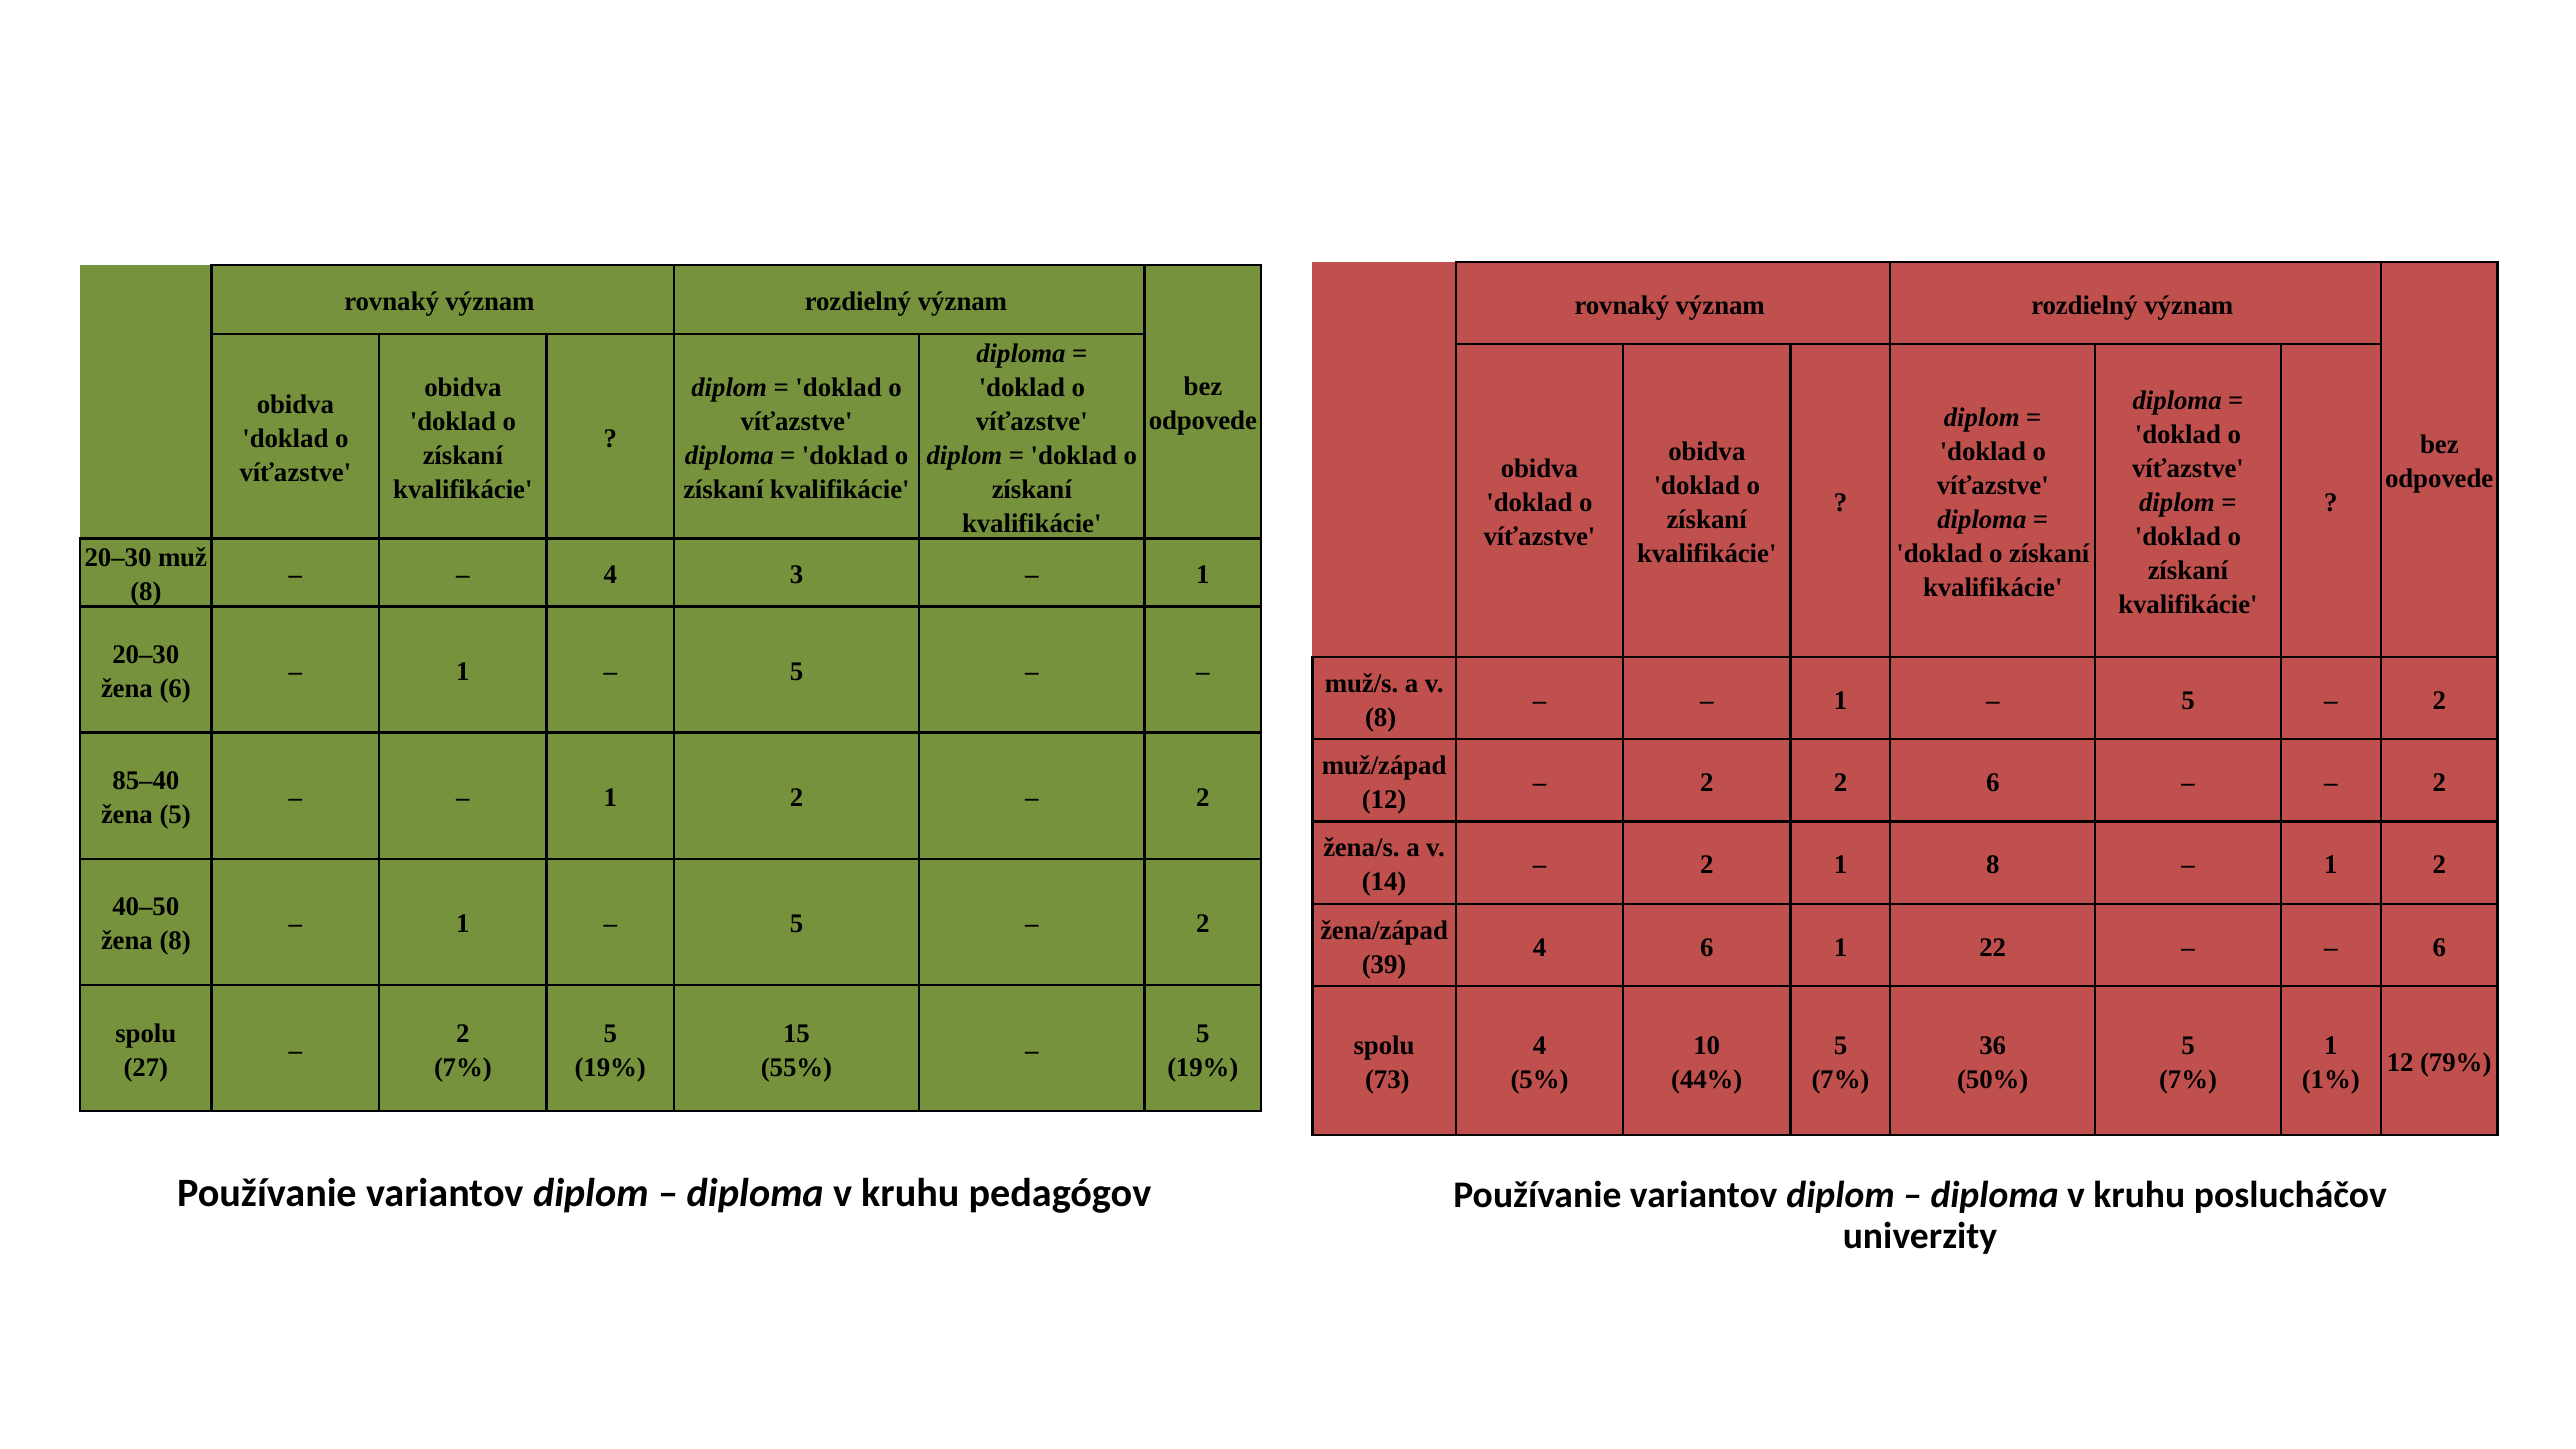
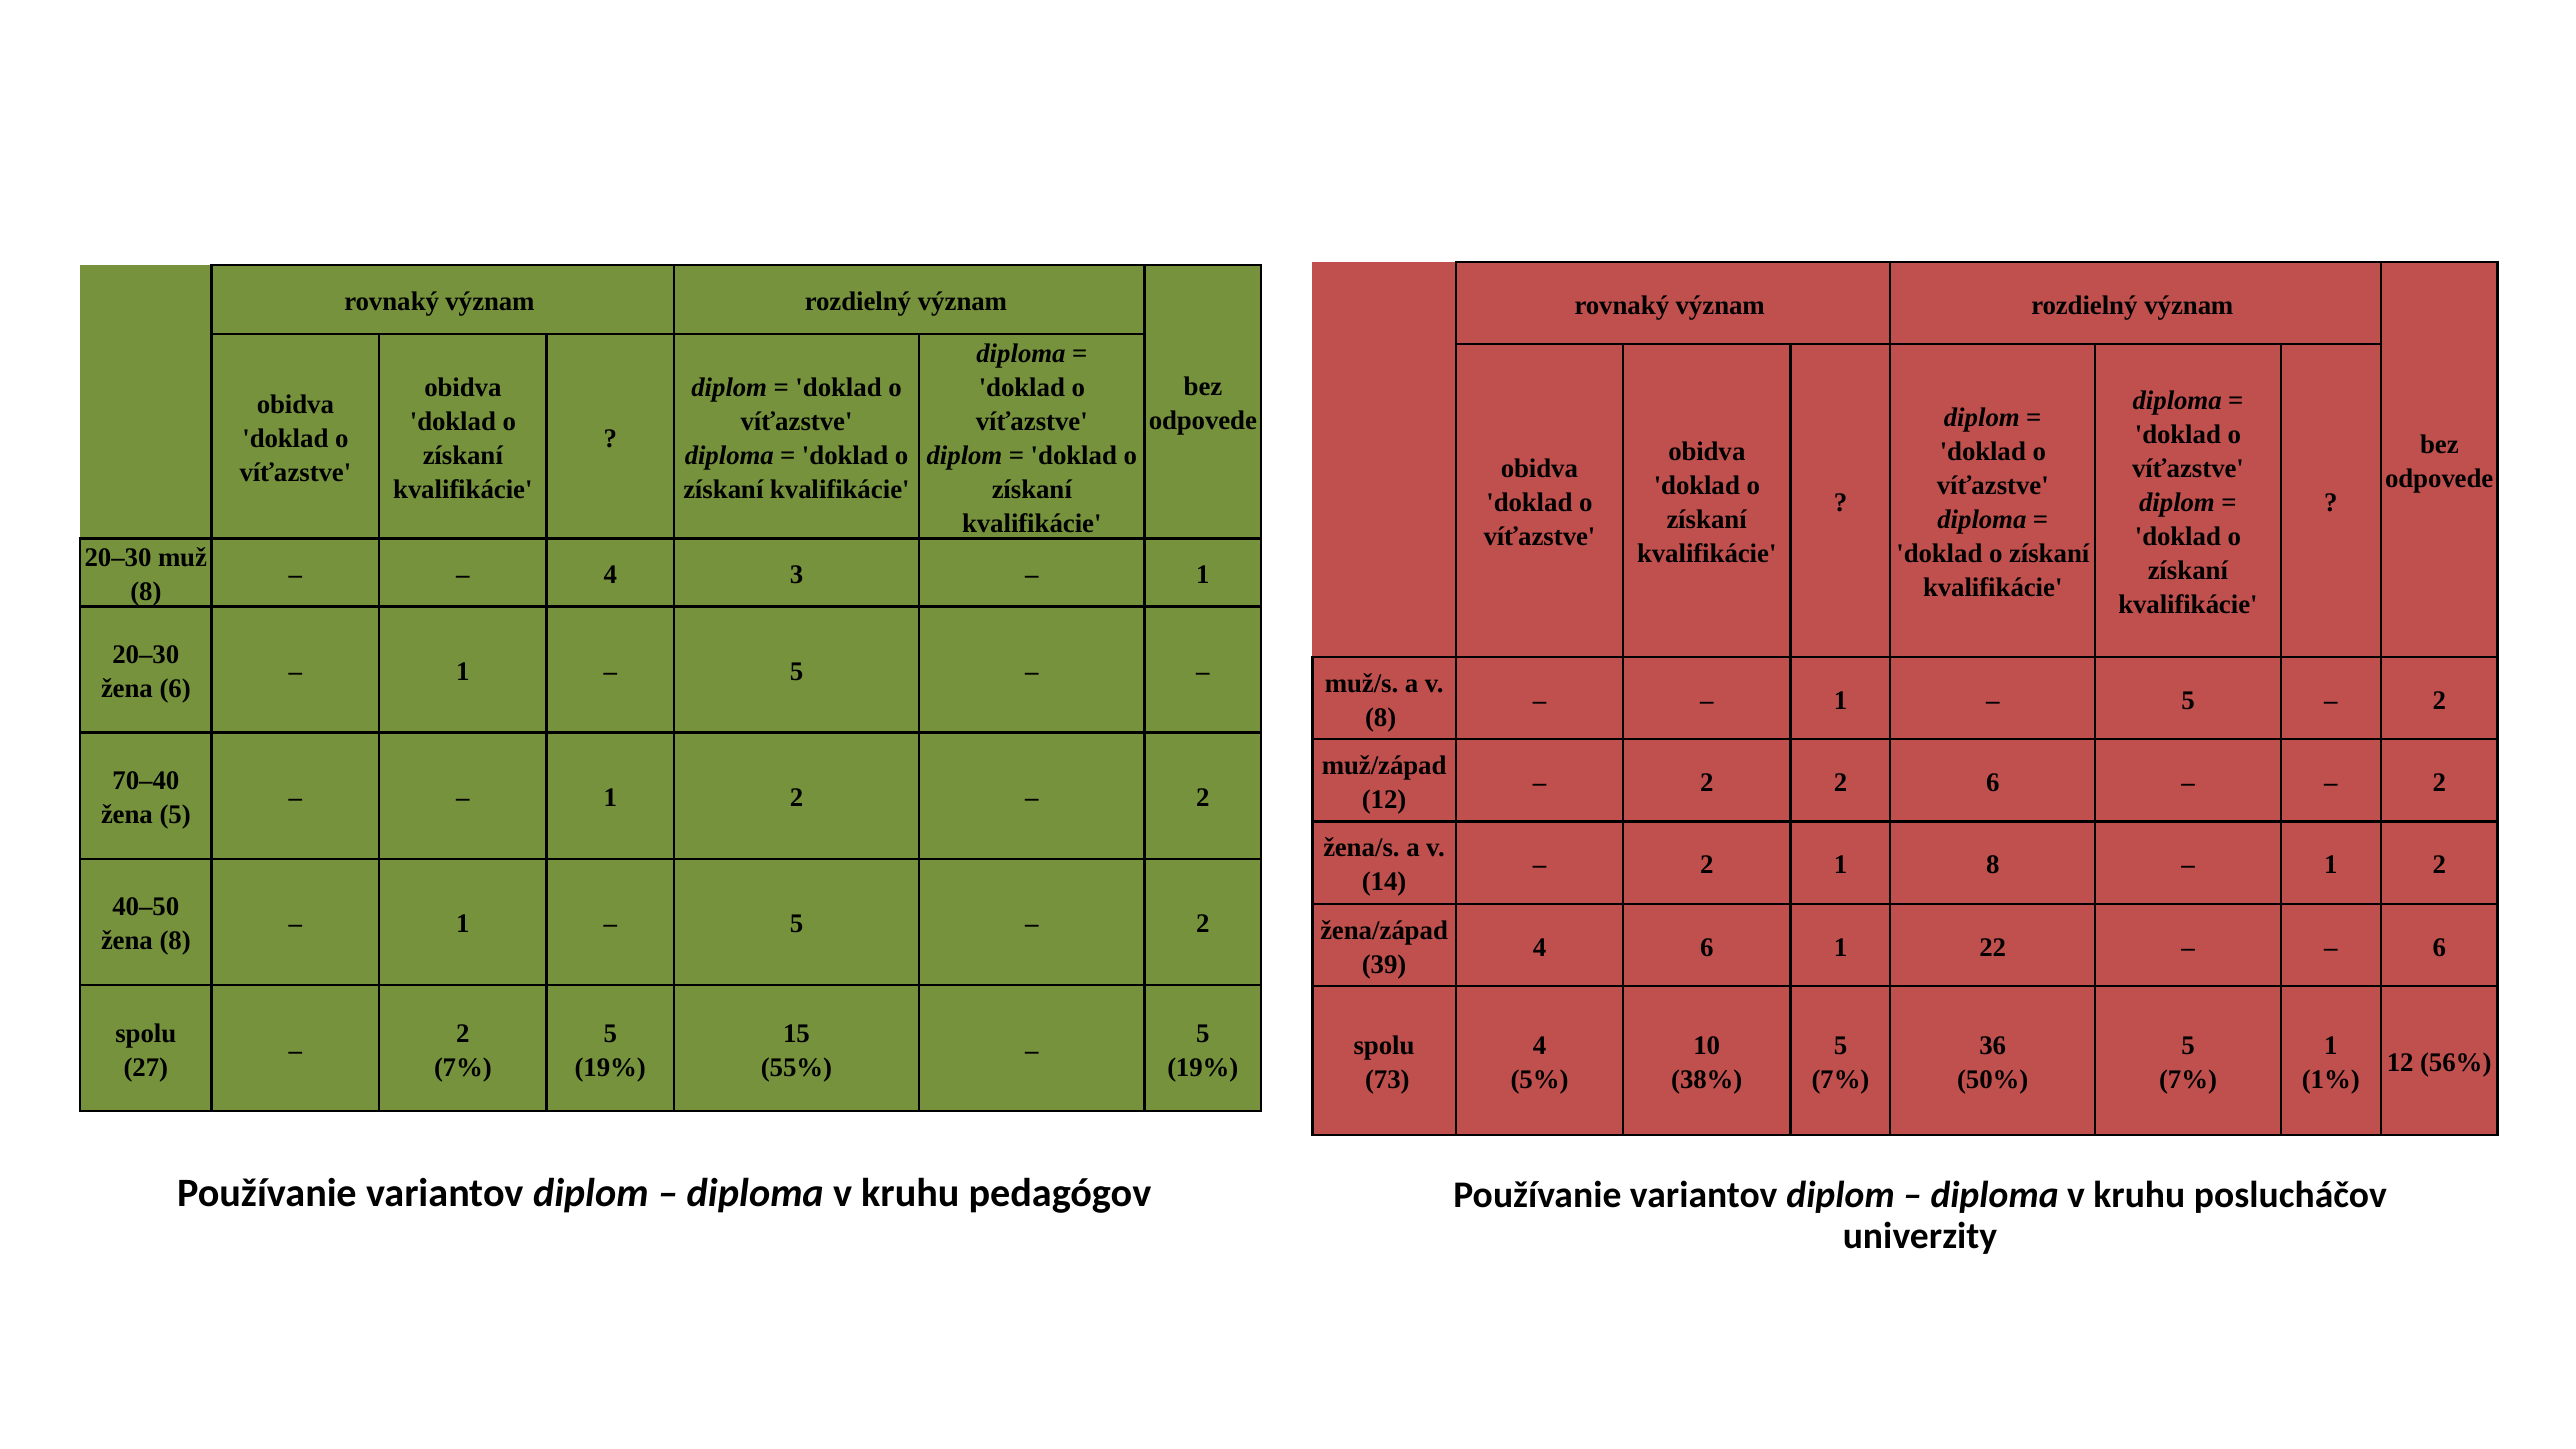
85–40: 85–40 -> 70–40
79%: 79% -> 56%
44%: 44% -> 38%
